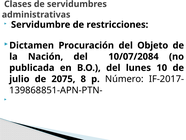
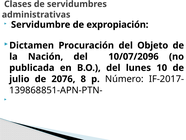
restricciones: restricciones -> expropiación
10/07/2084: 10/07/2084 -> 10/07/2096
2075: 2075 -> 2076
